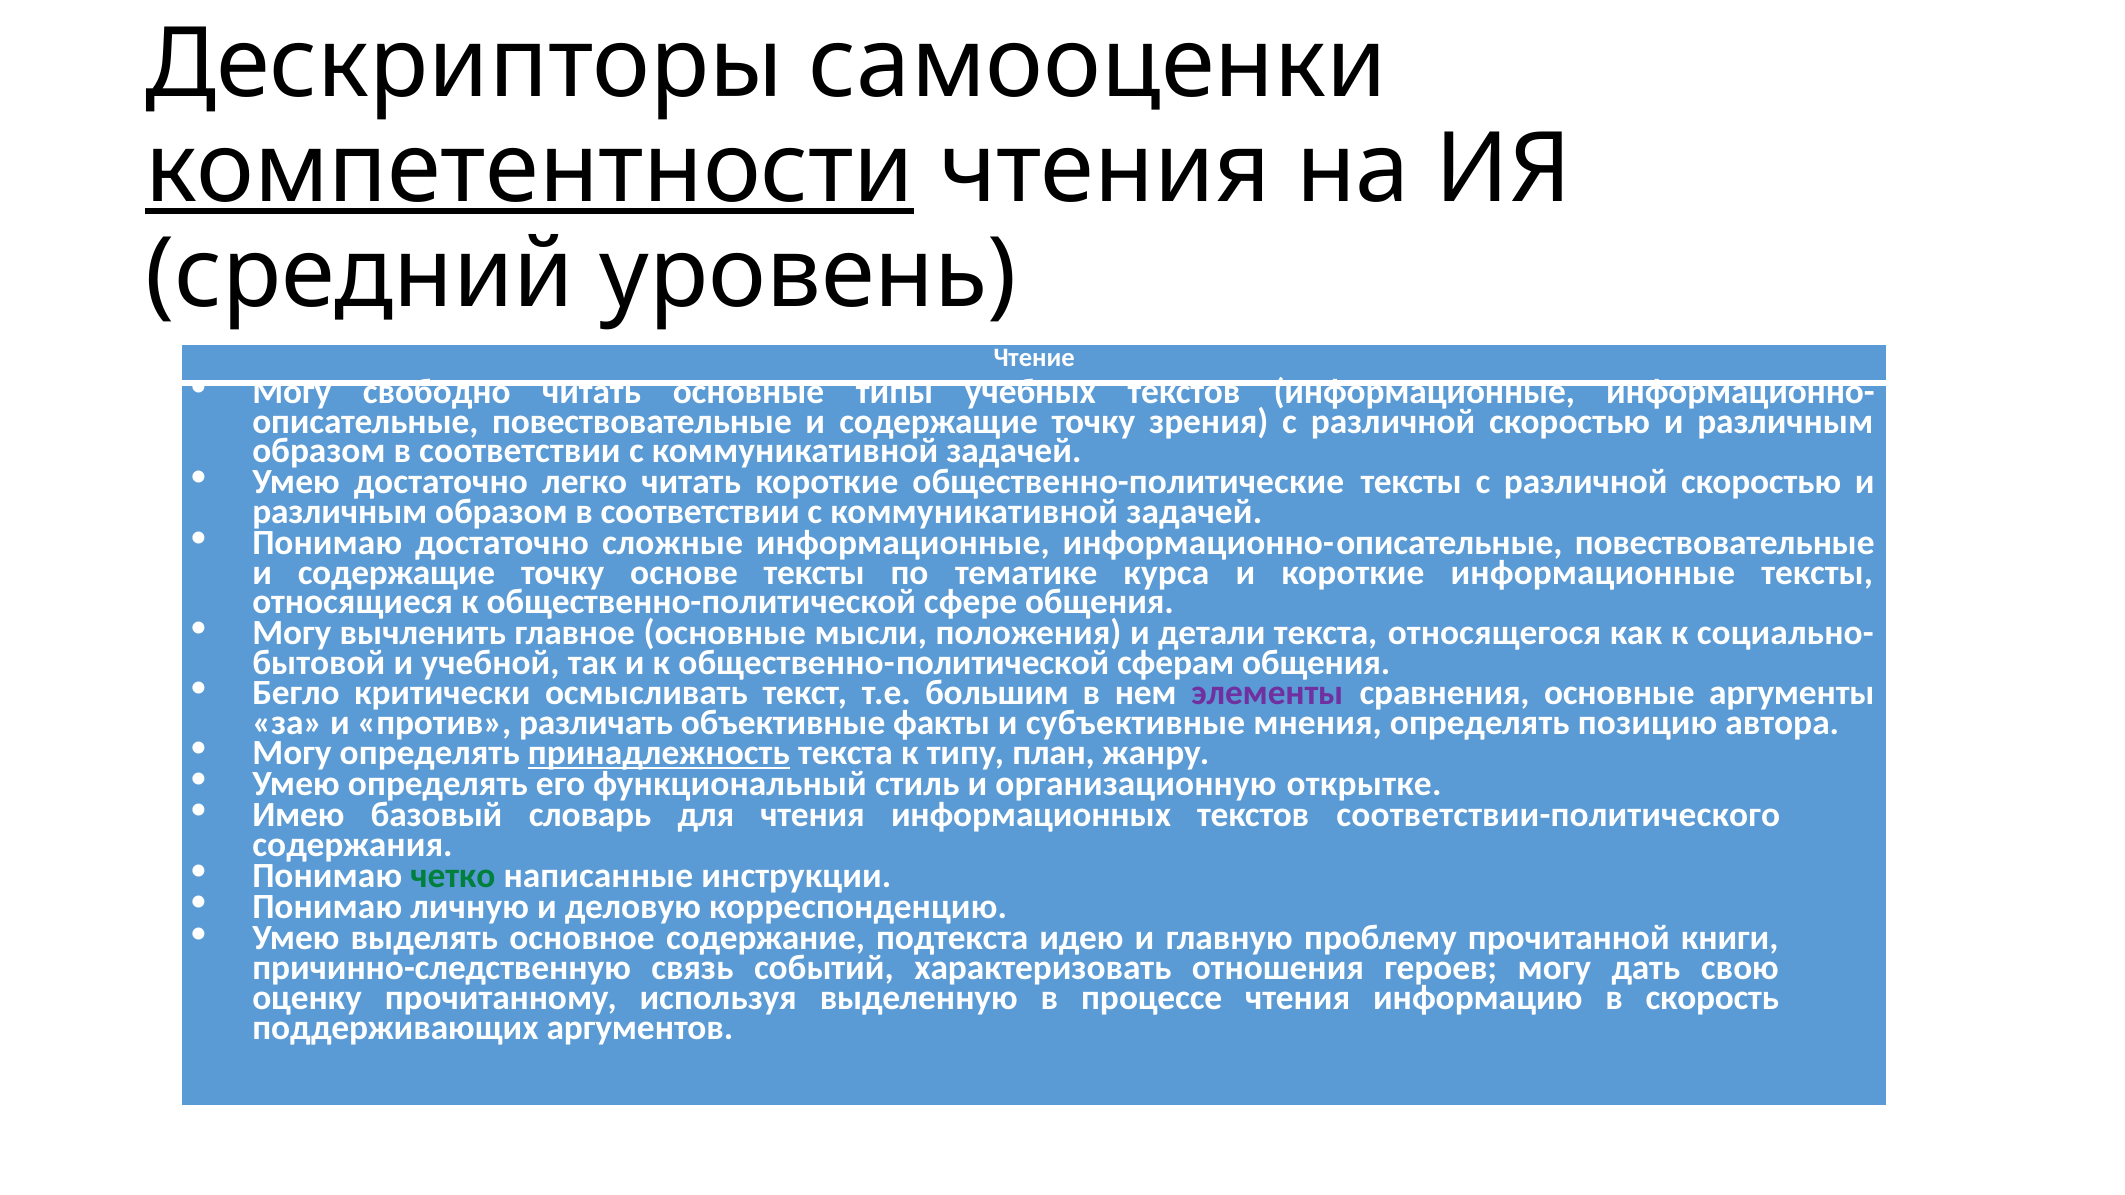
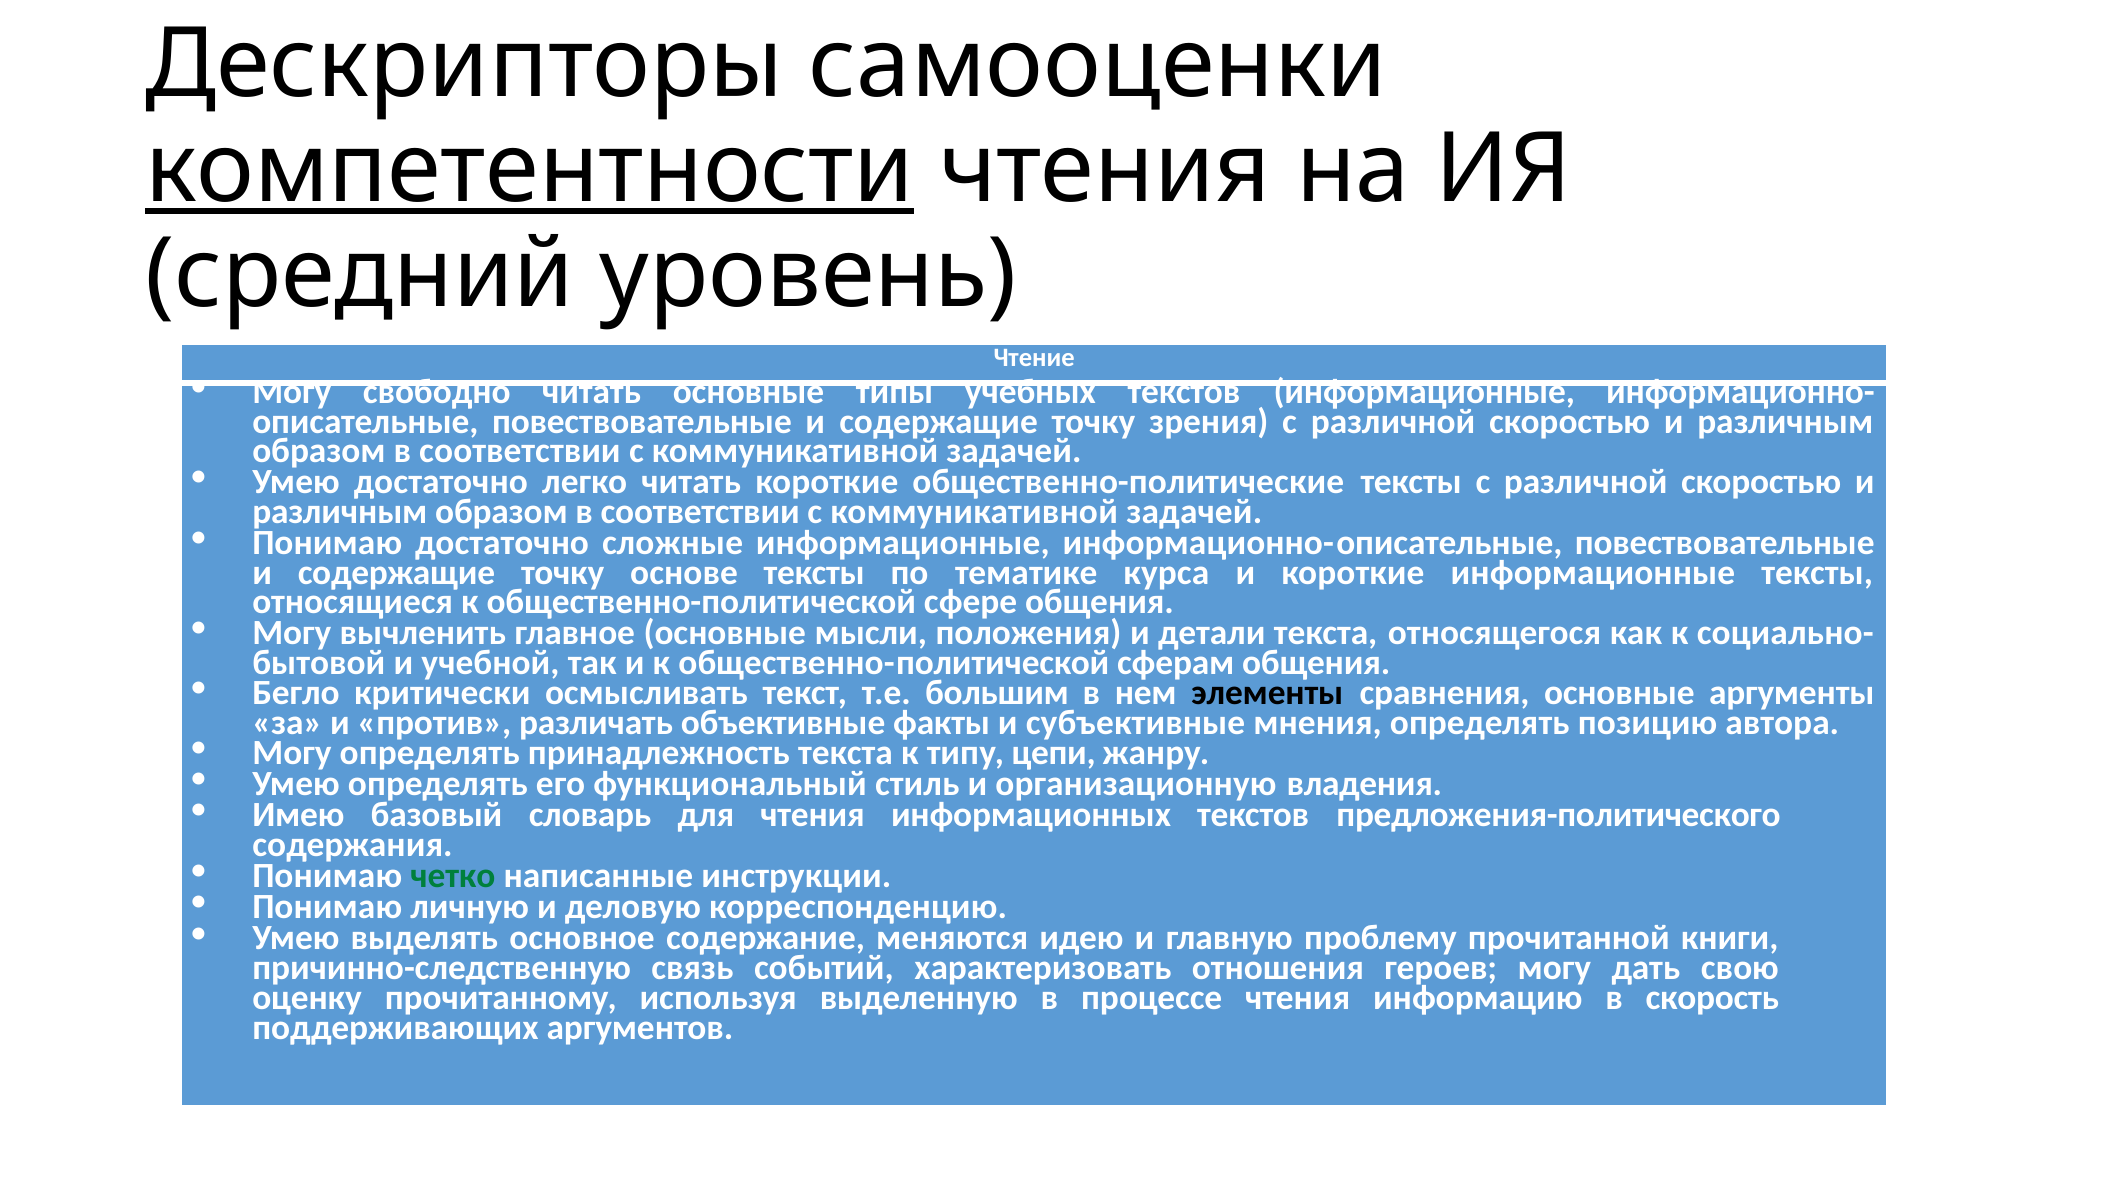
элементы colour: purple -> black
принадлежность underline: present -> none
план: план -> цепи
открытке: открытке -> владения
соответствии-политического: соответствии-политического -> предложения-политического
подтекста: подтекста -> меняются
